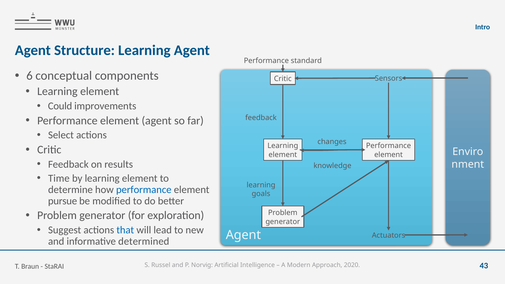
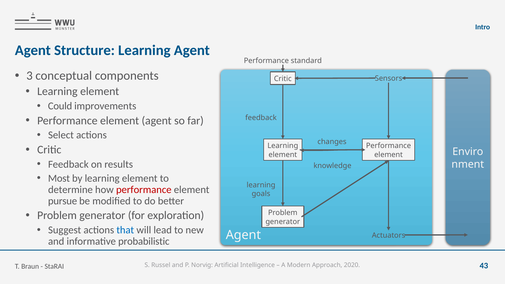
6: 6 -> 3
Time: Time -> Most
performance at (144, 190) colour: blue -> red
determined: determined -> probabilistic
